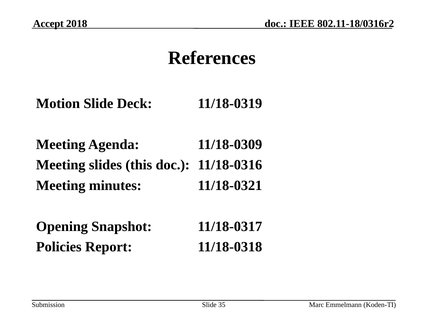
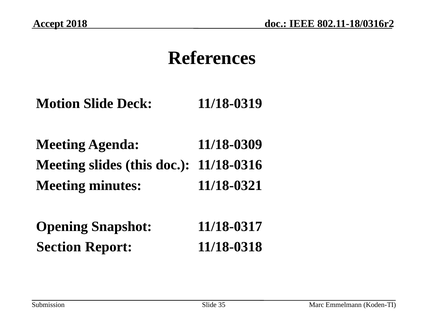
Policies: Policies -> Section
